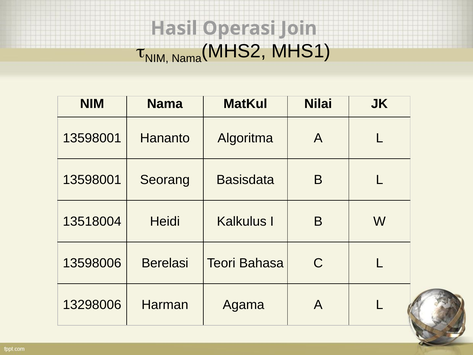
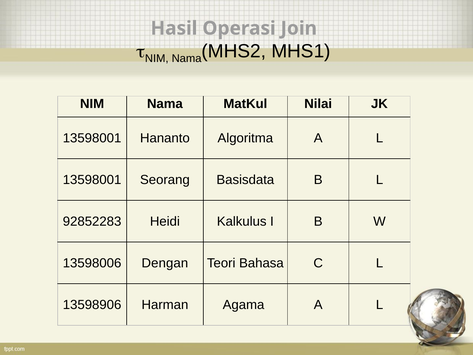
13518004: 13518004 -> 92852283
Berelasi: Berelasi -> Dengan
13298006: 13298006 -> 13598906
